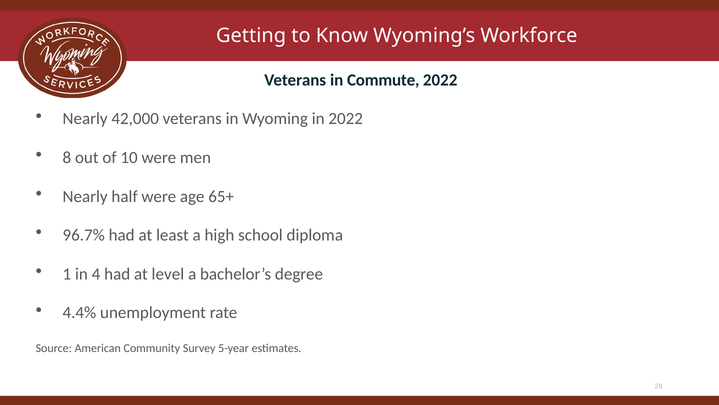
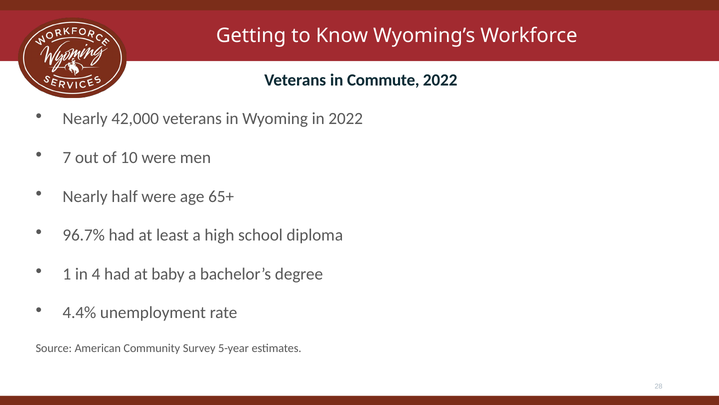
8: 8 -> 7
level: level -> baby
